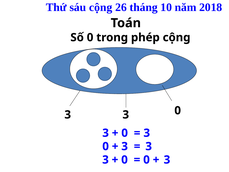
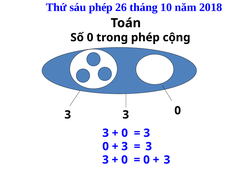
sáu cộng: cộng -> phép
